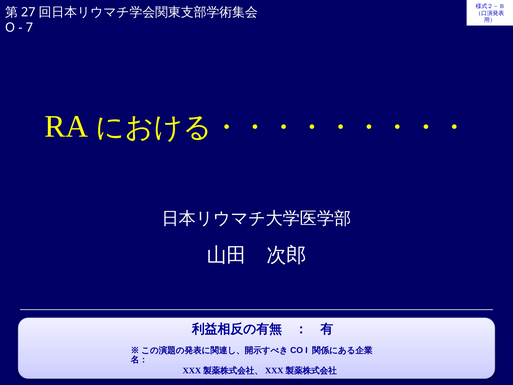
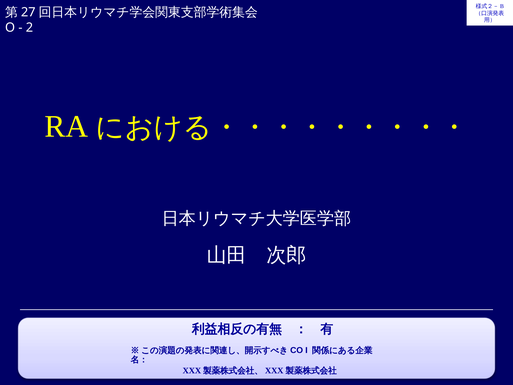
7: 7 -> 2
